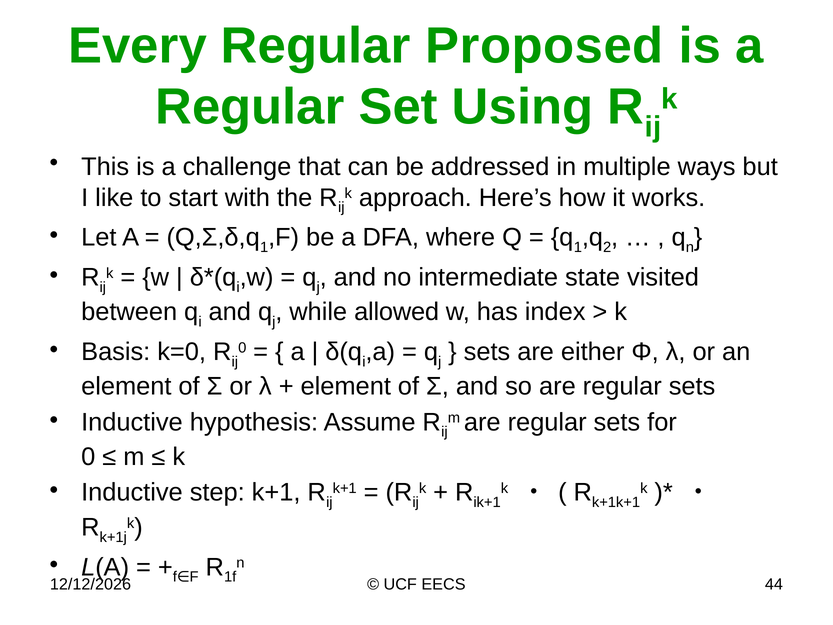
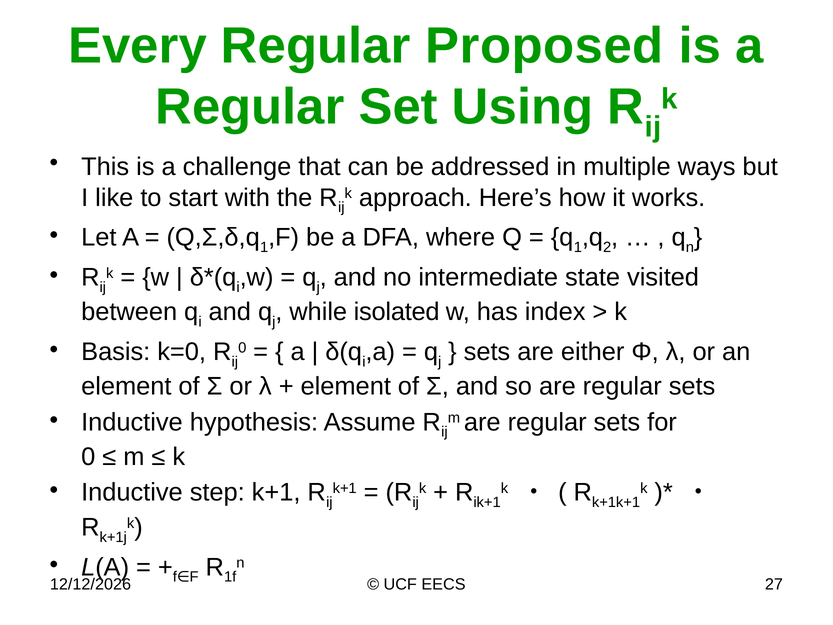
allowed: allowed -> isolated
44: 44 -> 27
